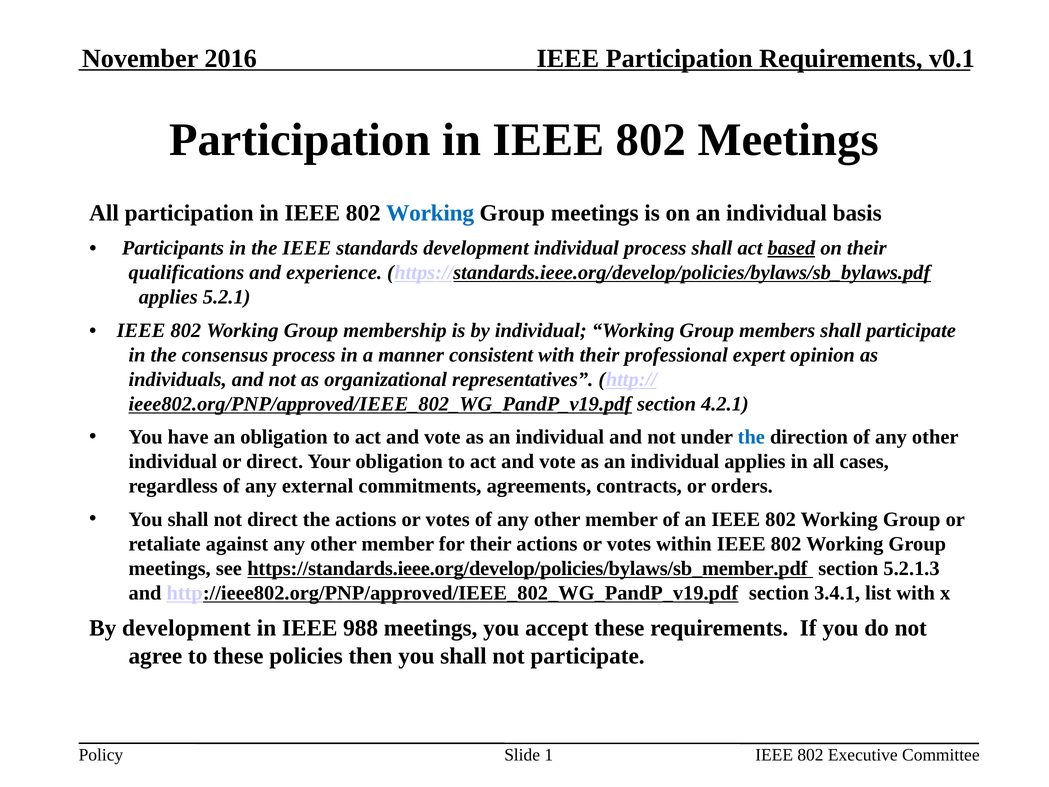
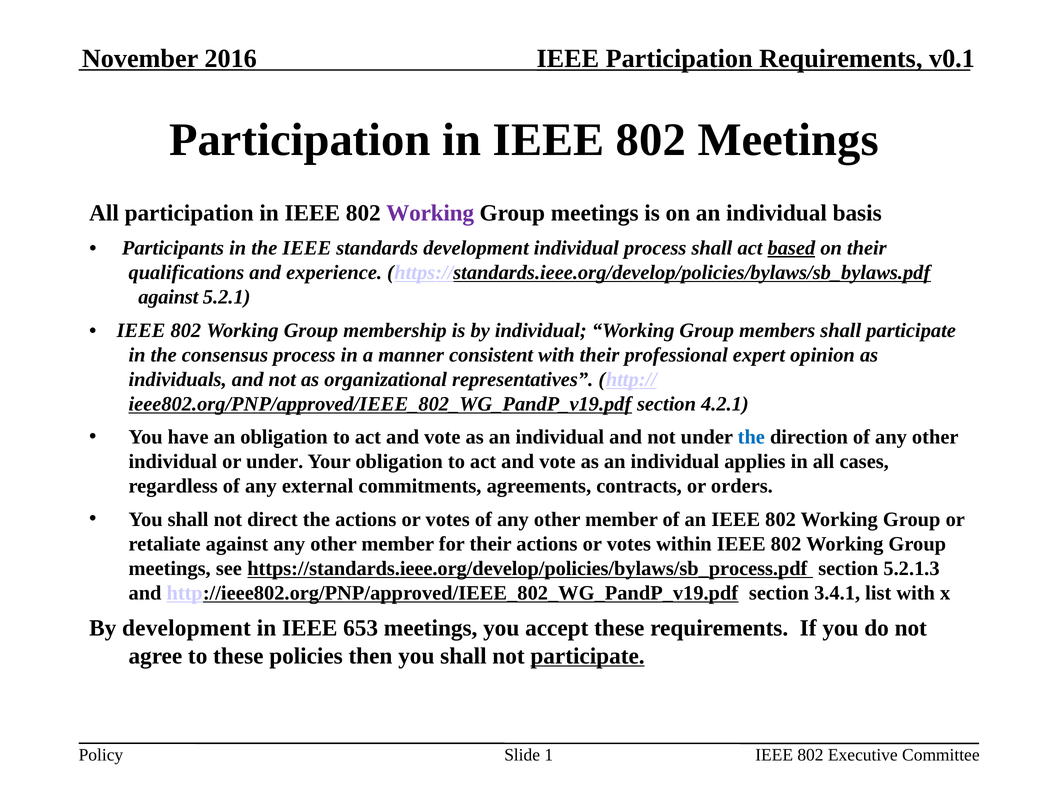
Working at (430, 213) colour: blue -> purple
applies at (168, 297): applies -> against
or direct: direct -> under
https://standards.ieee.org/develop/policies/bylaws/sb_member.pdf: https://standards.ieee.org/develop/policies/bylaws/sb_member.pdf -> https://standards.ieee.org/develop/policies/bylaws/sb_process.pdf
988: 988 -> 653
participate at (588, 656) underline: none -> present
